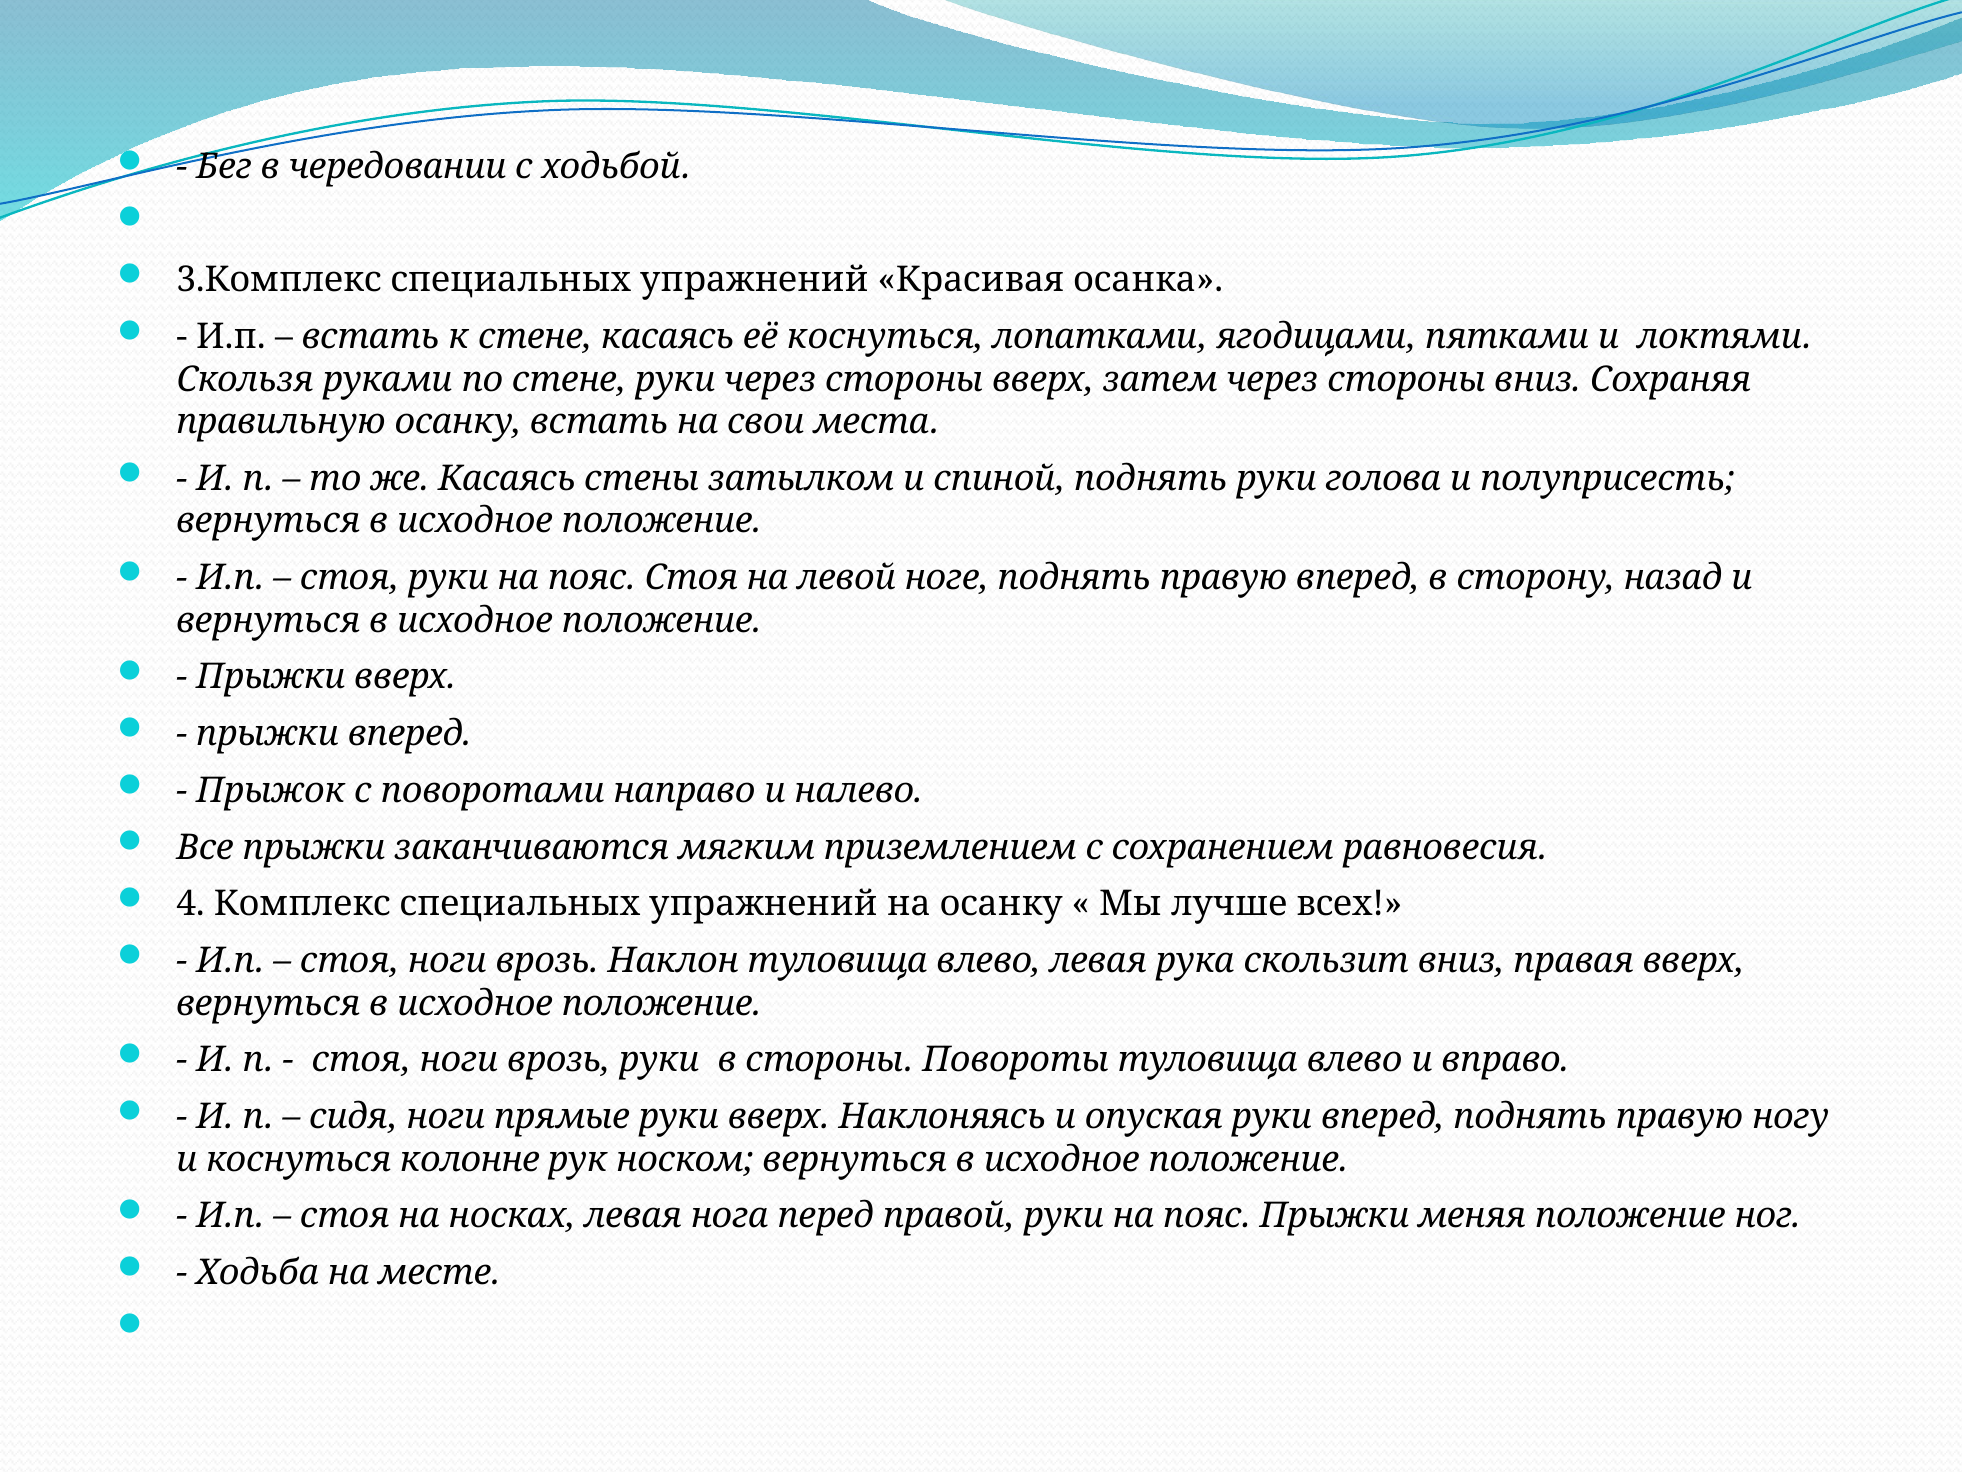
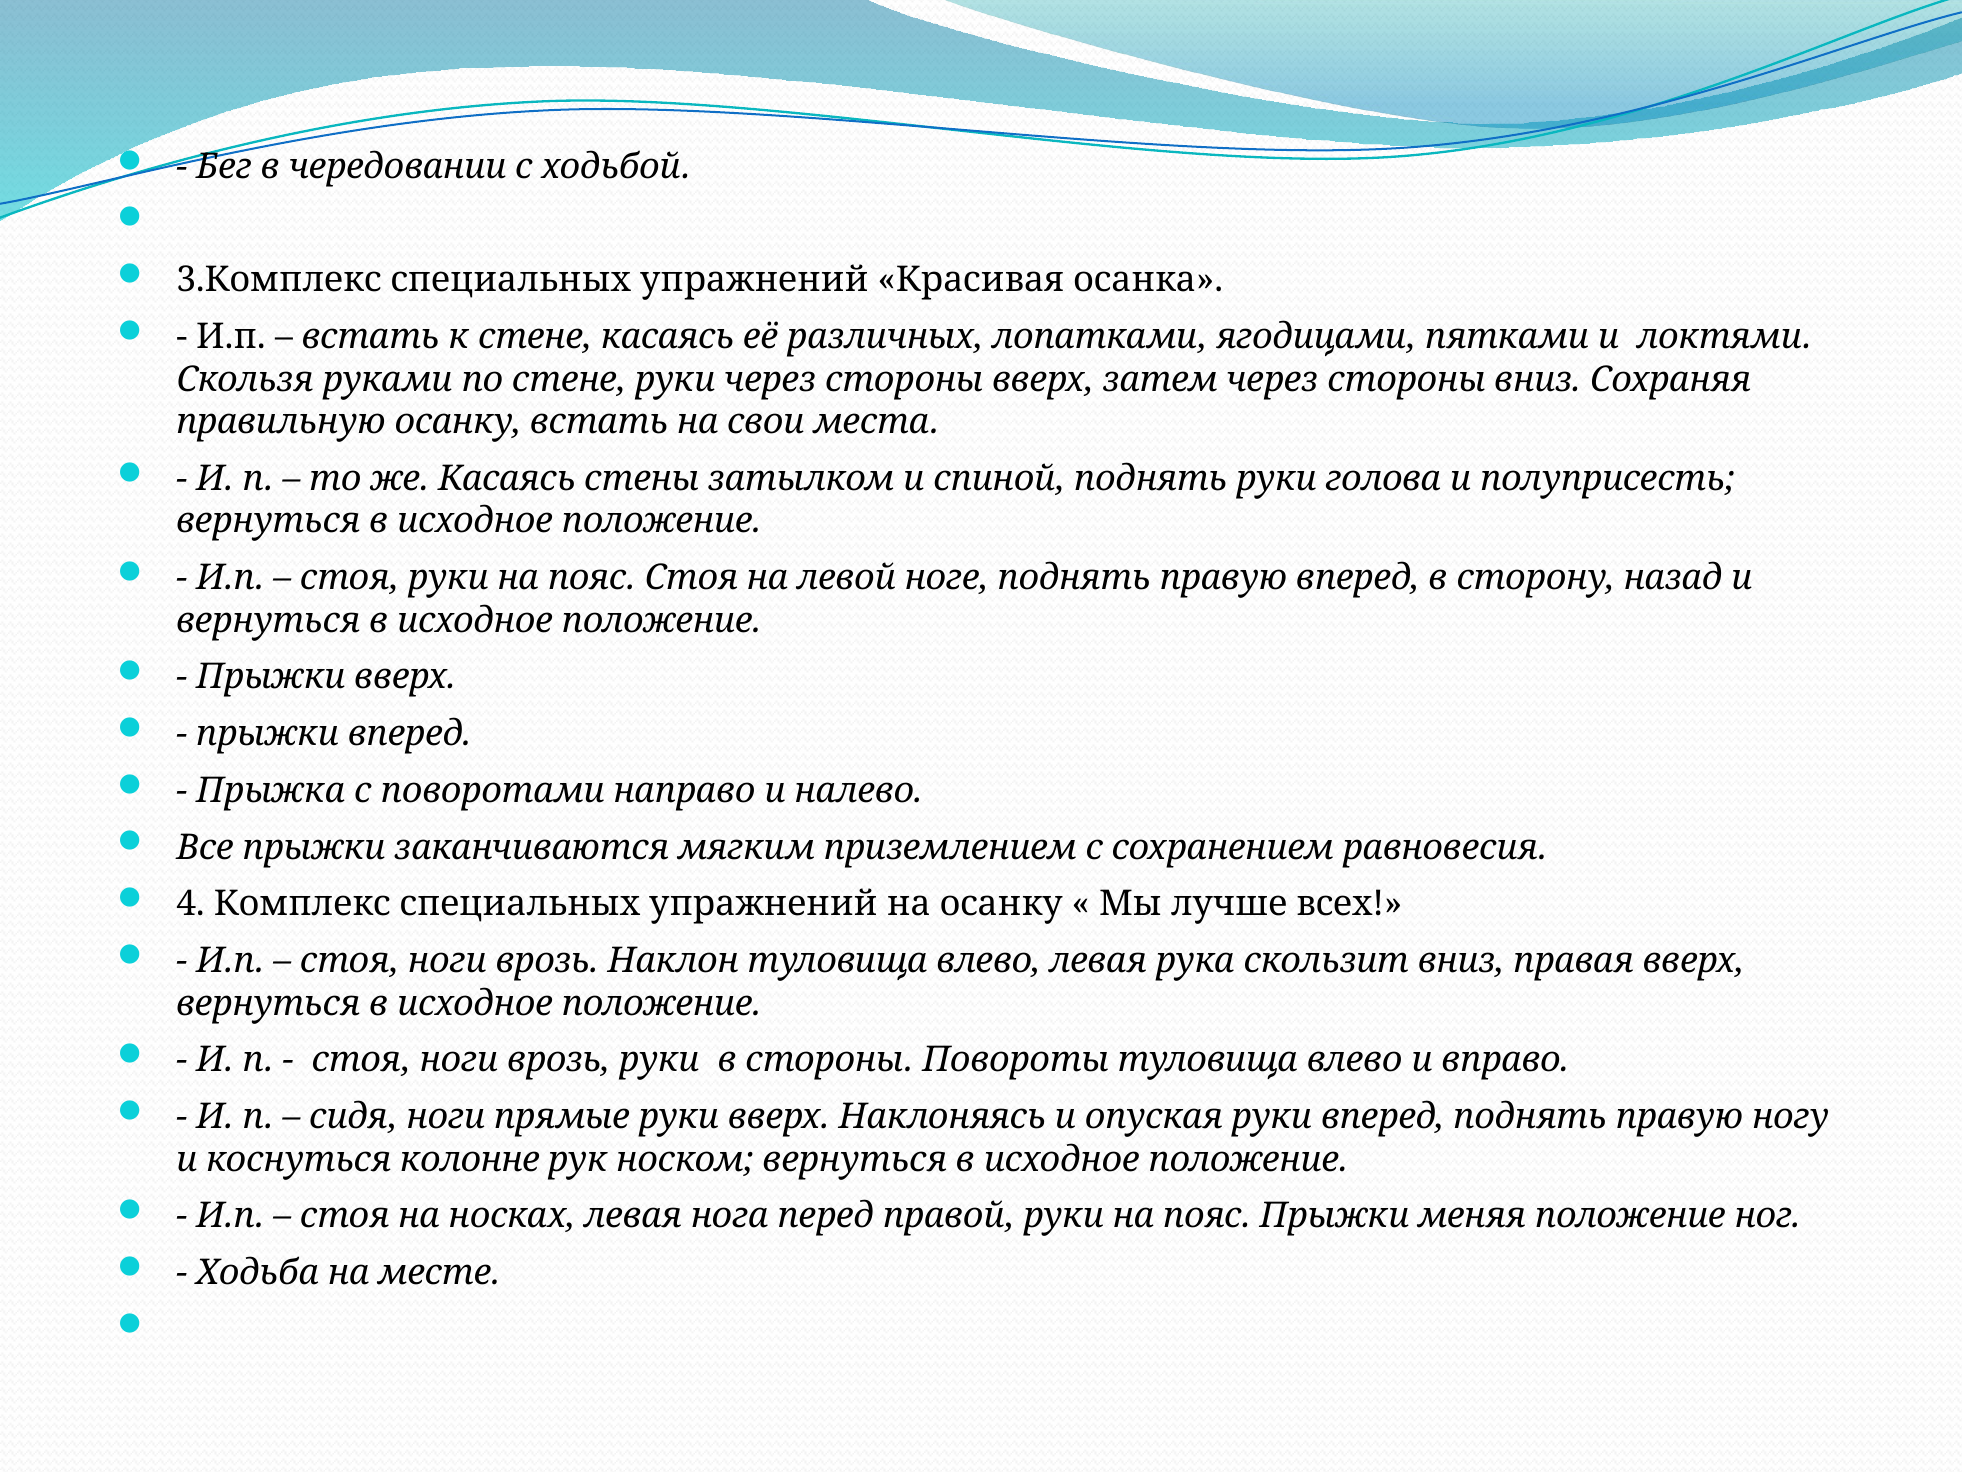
её коснуться: коснуться -> различных
Прыжок: Прыжок -> Прыжка
